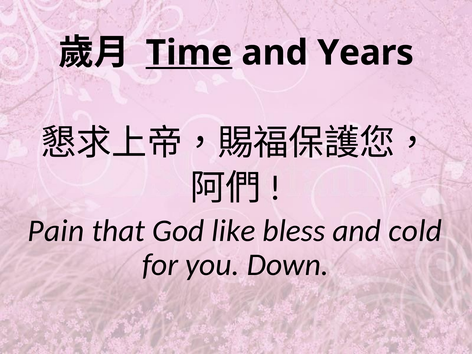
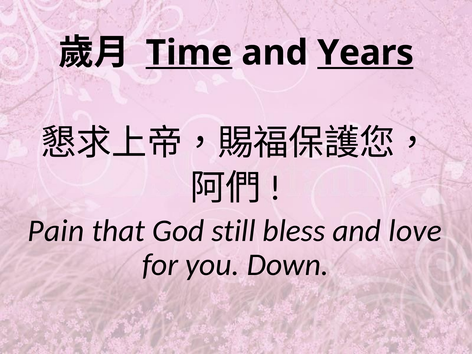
Years underline: none -> present
like: like -> still
cold: cold -> love
